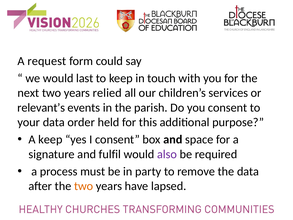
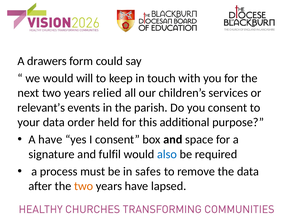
request: request -> drawers
last: last -> will
A keep: keep -> have
also colour: purple -> blue
party: party -> safes
